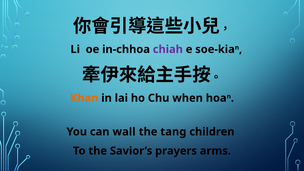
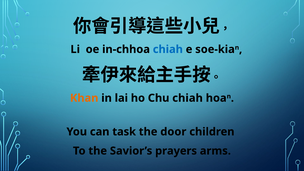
chiah at (168, 49) colour: purple -> blue
Chu when: when -> chiah
wall: wall -> task
tang: tang -> door
